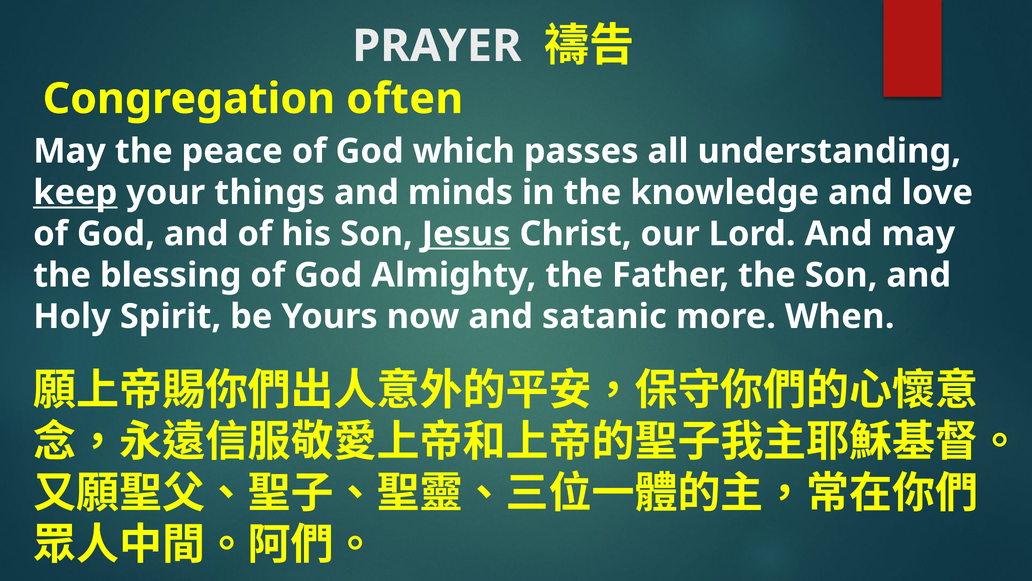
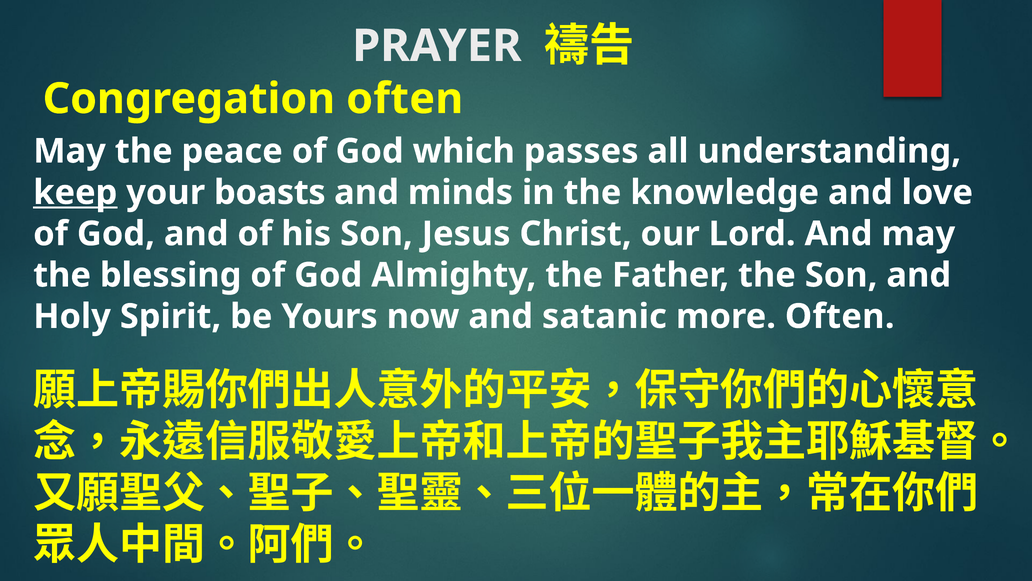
things: things -> boasts
Jesus underline: present -> none
more When: When -> Often
